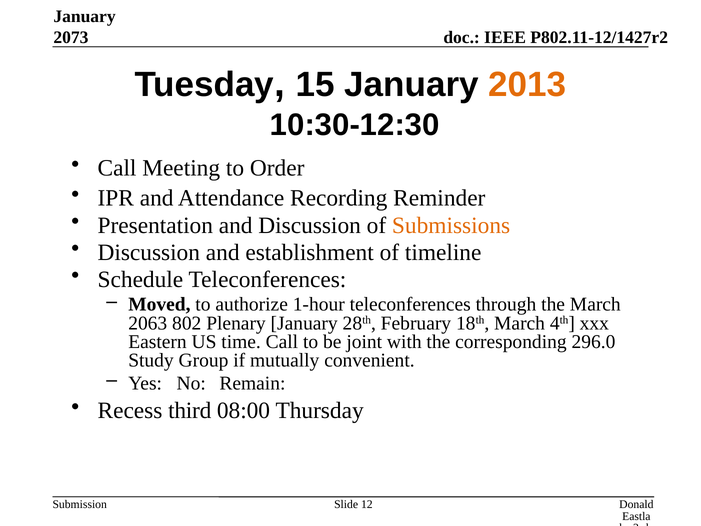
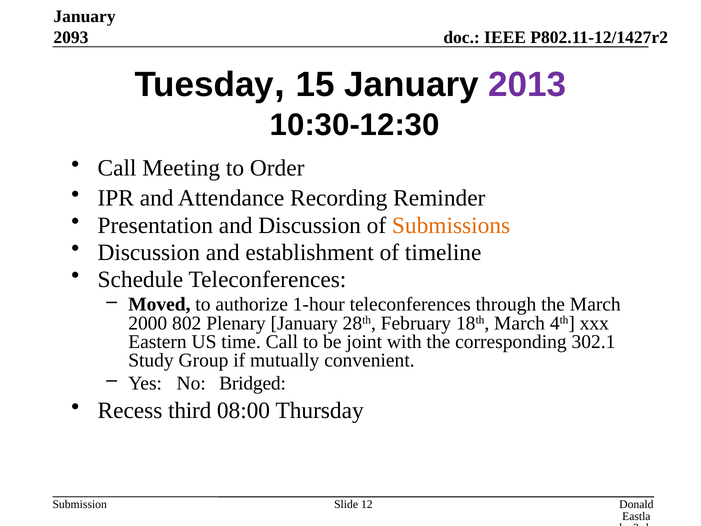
2073: 2073 -> 2093
2013 colour: orange -> purple
2063: 2063 -> 2000
296.0: 296.0 -> 302.1
Remain: Remain -> Bridged
